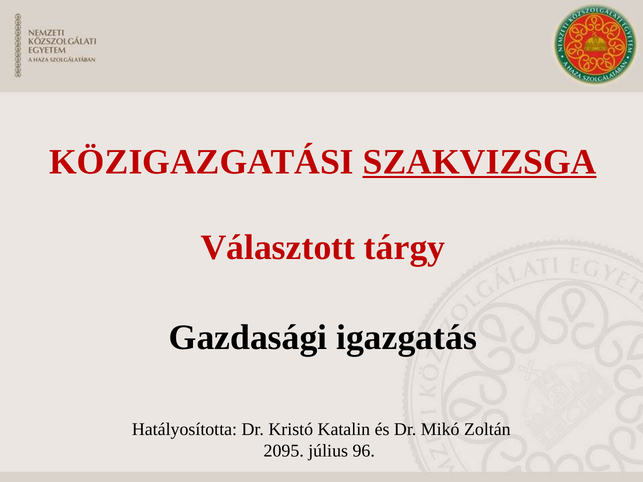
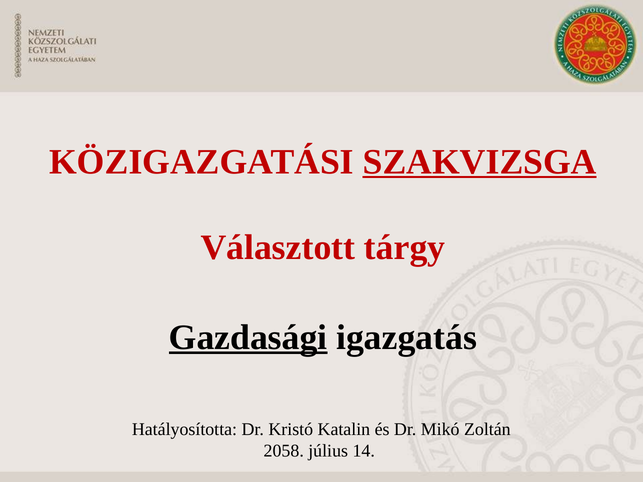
Gazdasági underline: none -> present
2095: 2095 -> 2058
96: 96 -> 14
